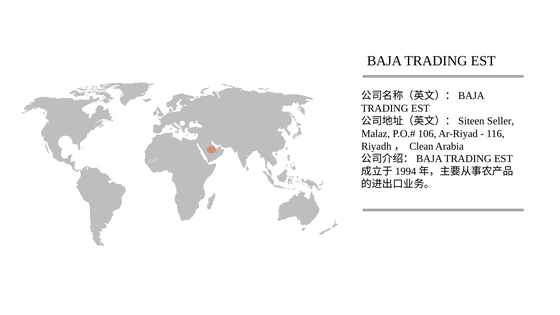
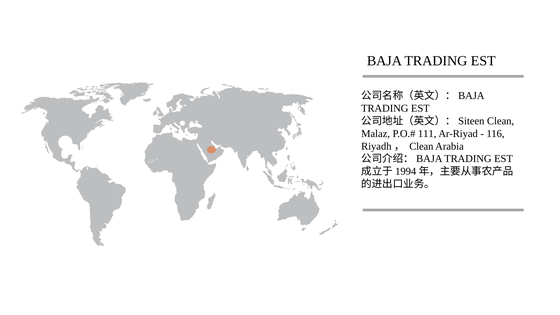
Seller at (501, 121): Seller -> Clean
106: 106 -> 111
